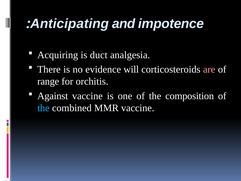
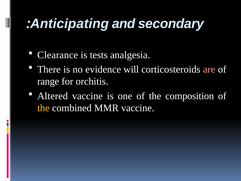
impotence: impotence -> secondary
Acquiring: Acquiring -> Clearance
duct: duct -> tests
Against: Against -> Altered
the at (43, 108) colour: light blue -> yellow
